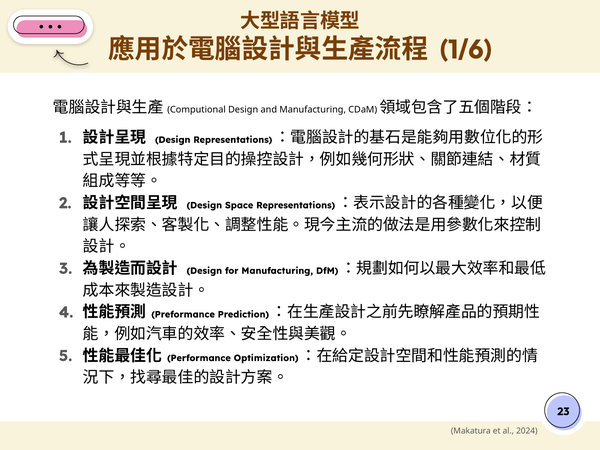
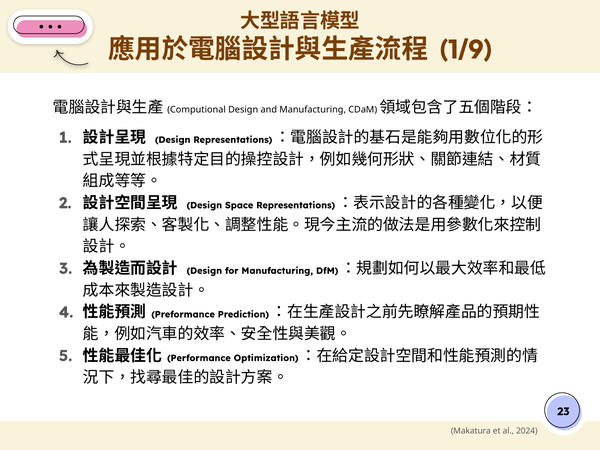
1/6: 1/6 -> 1/9
